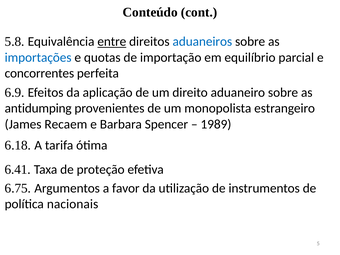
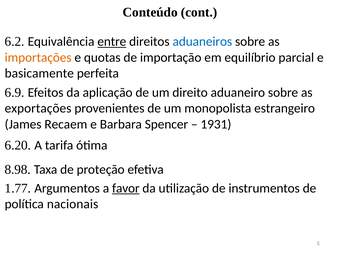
5.8: 5.8 -> 6.2
importações colour: blue -> orange
concorrentes: concorrentes -> basicamente
antidumping: antidumping -> exportações
1989: 1989 -> 1931
6.18: 6.18 -> 6.20
6.41: 6.41 -> 8.98
6.75: 6.75 -> 1.77
favor underline: none -> present
